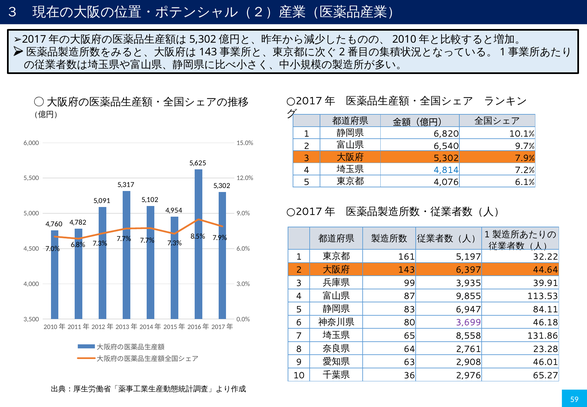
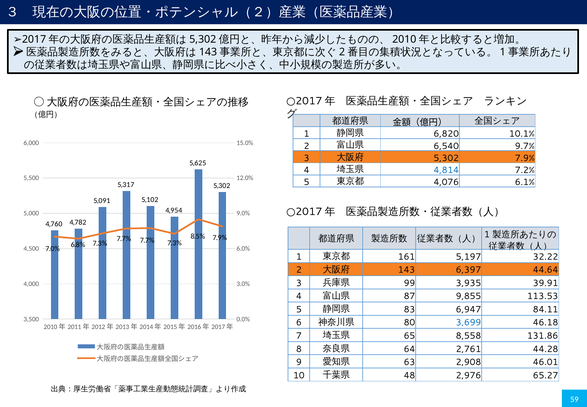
3,699 colour: purple -> blue
23.28: 23.28 -> 44.28
36: 36 -> 48
